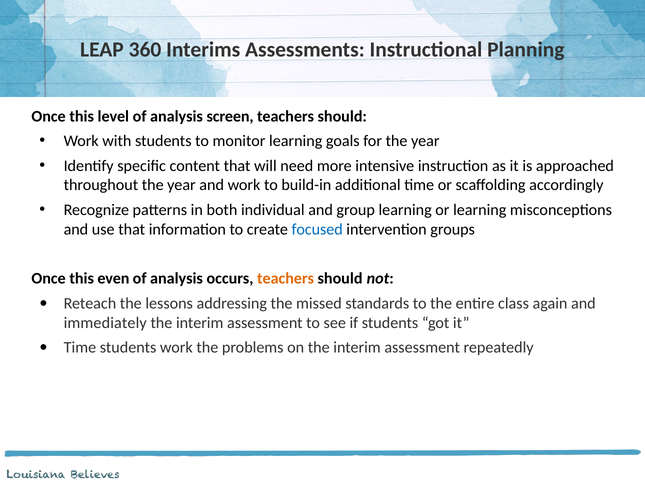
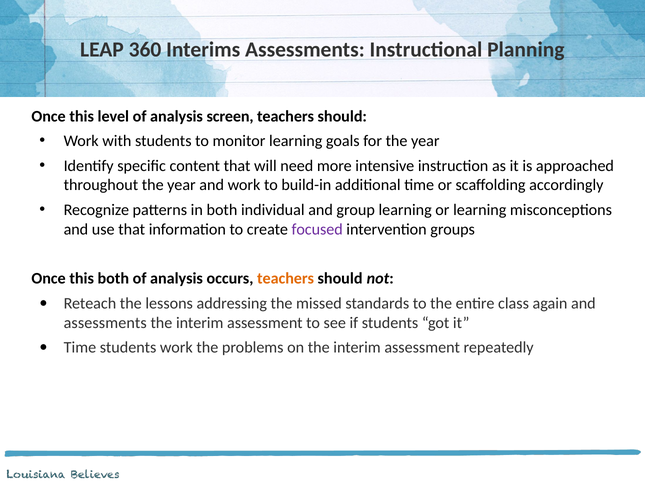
focused colour: blue -> purple
this even: even -> both
immediately at (105, 323): immediately -> assessments
